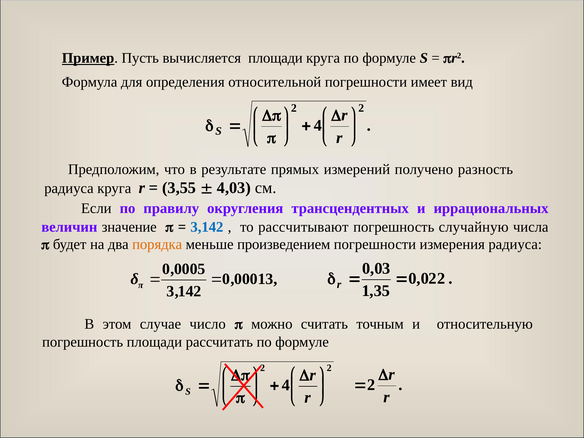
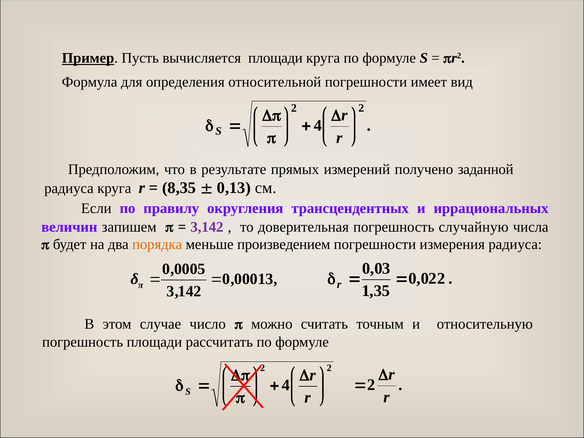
разность: разность -> заданной
3,55: 3,55 -> 8,35
4,03: 4,03 -> 0,13
значение: значение -> запишем
3,142 colour: blue -> purple
рассчитывают: рассчитывают -> доверительная
